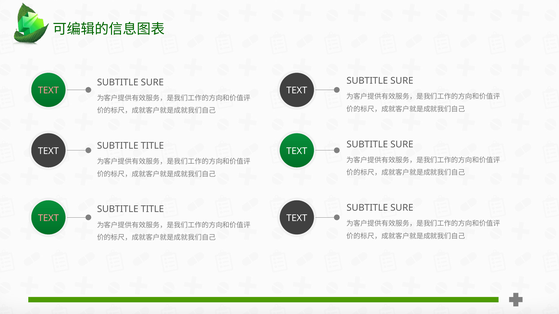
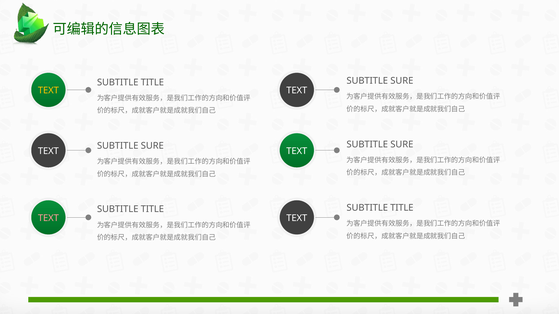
SURE at (152, 82): SURE -> TITLE
TEXT at (48, 91) colour: pink -> yellow
TITLE at (152, 146): TITLE -> SURE
SURE at (402, 208): SURE -> TITLE
